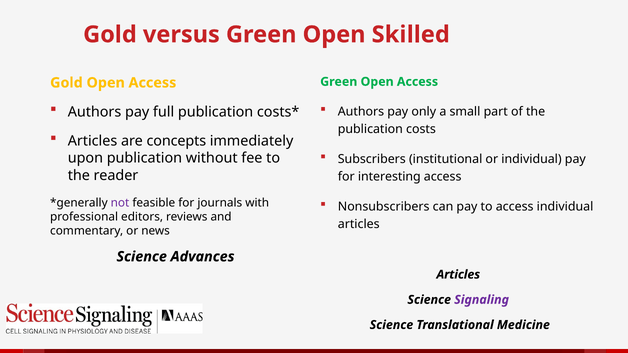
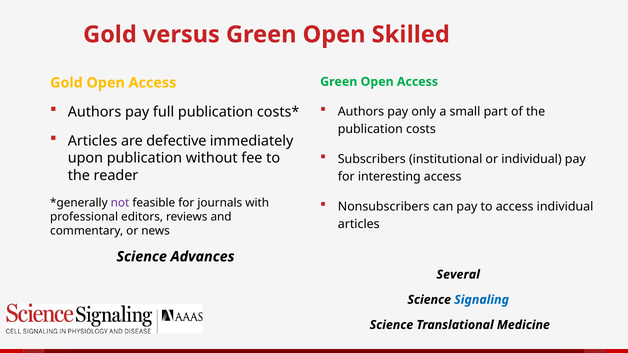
concepts: concepts -> defective
Articles at (458, 275): Articles -> Several
Signaling colour: purple -> blue
